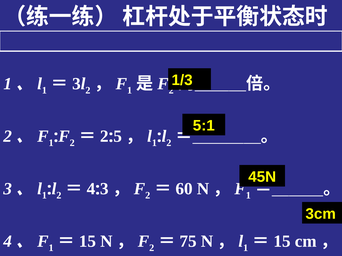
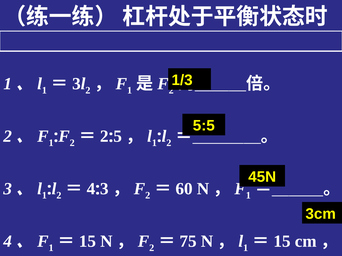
5:1: 5:1 -> 5:5
